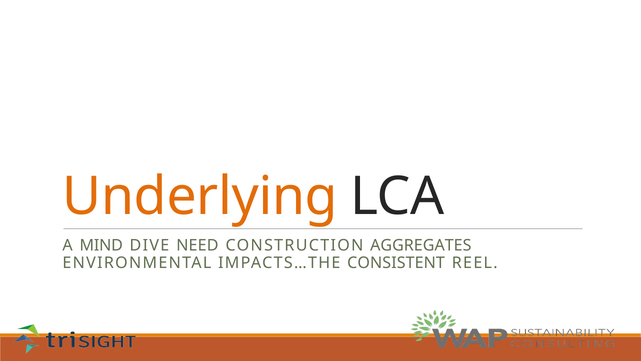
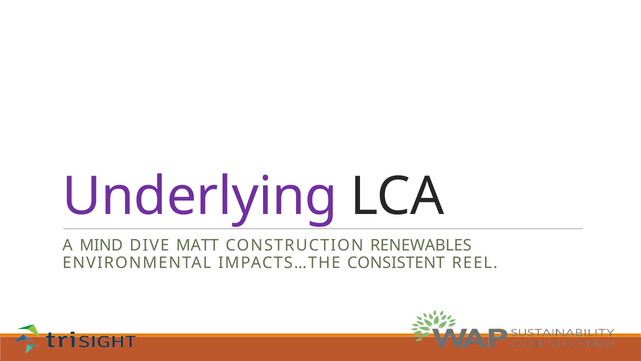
Underlying colour: orange -> purple
NEED: NEED -> MATT
AGGREGATES: AGGREGATES -> RENEWABLES
